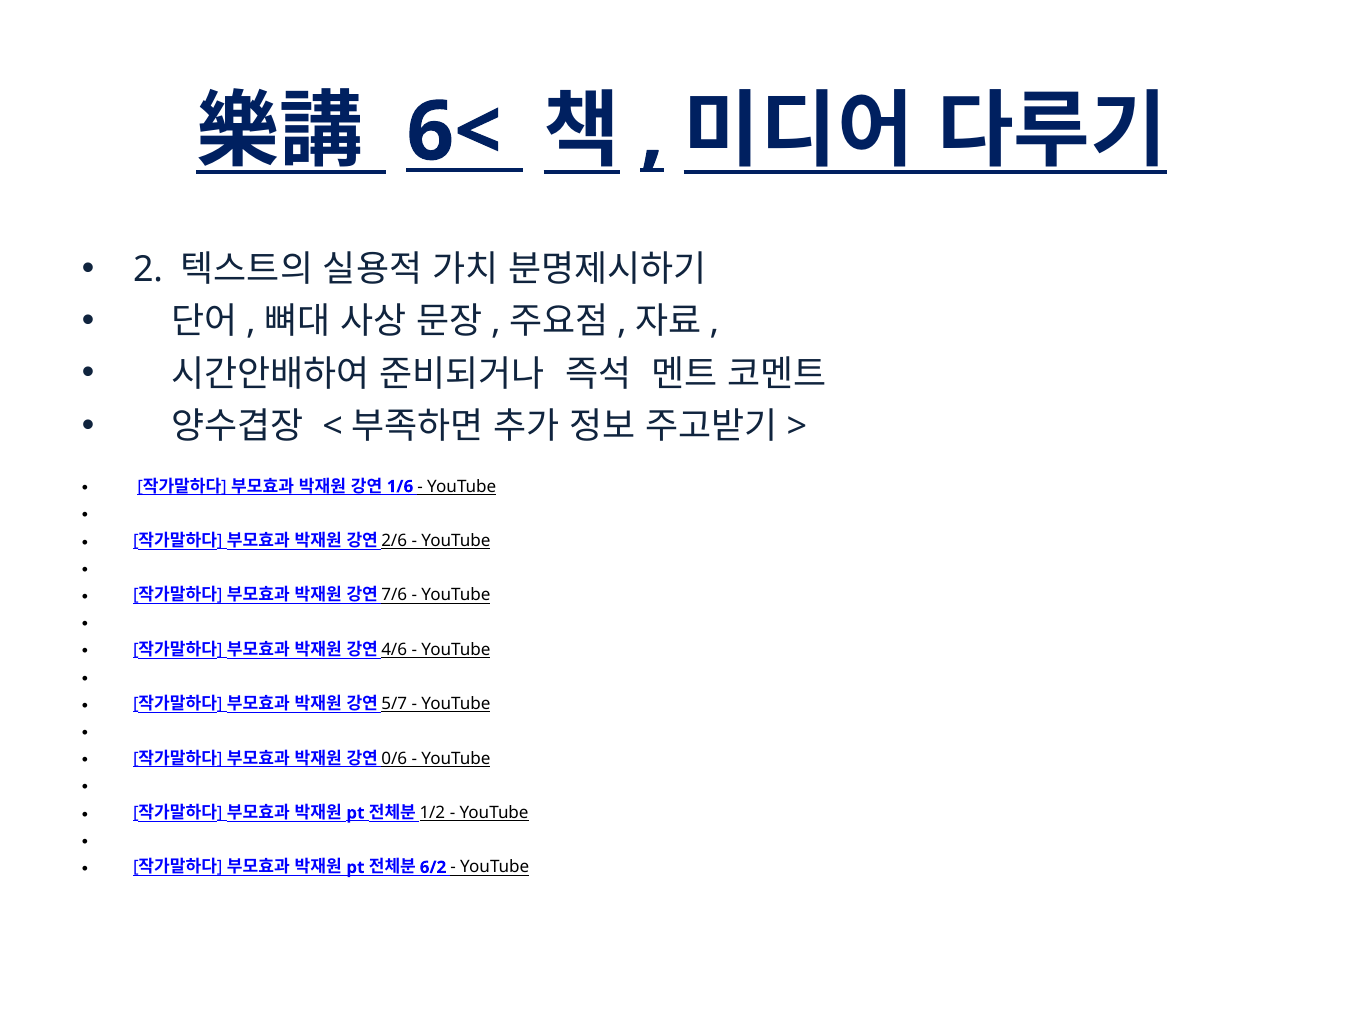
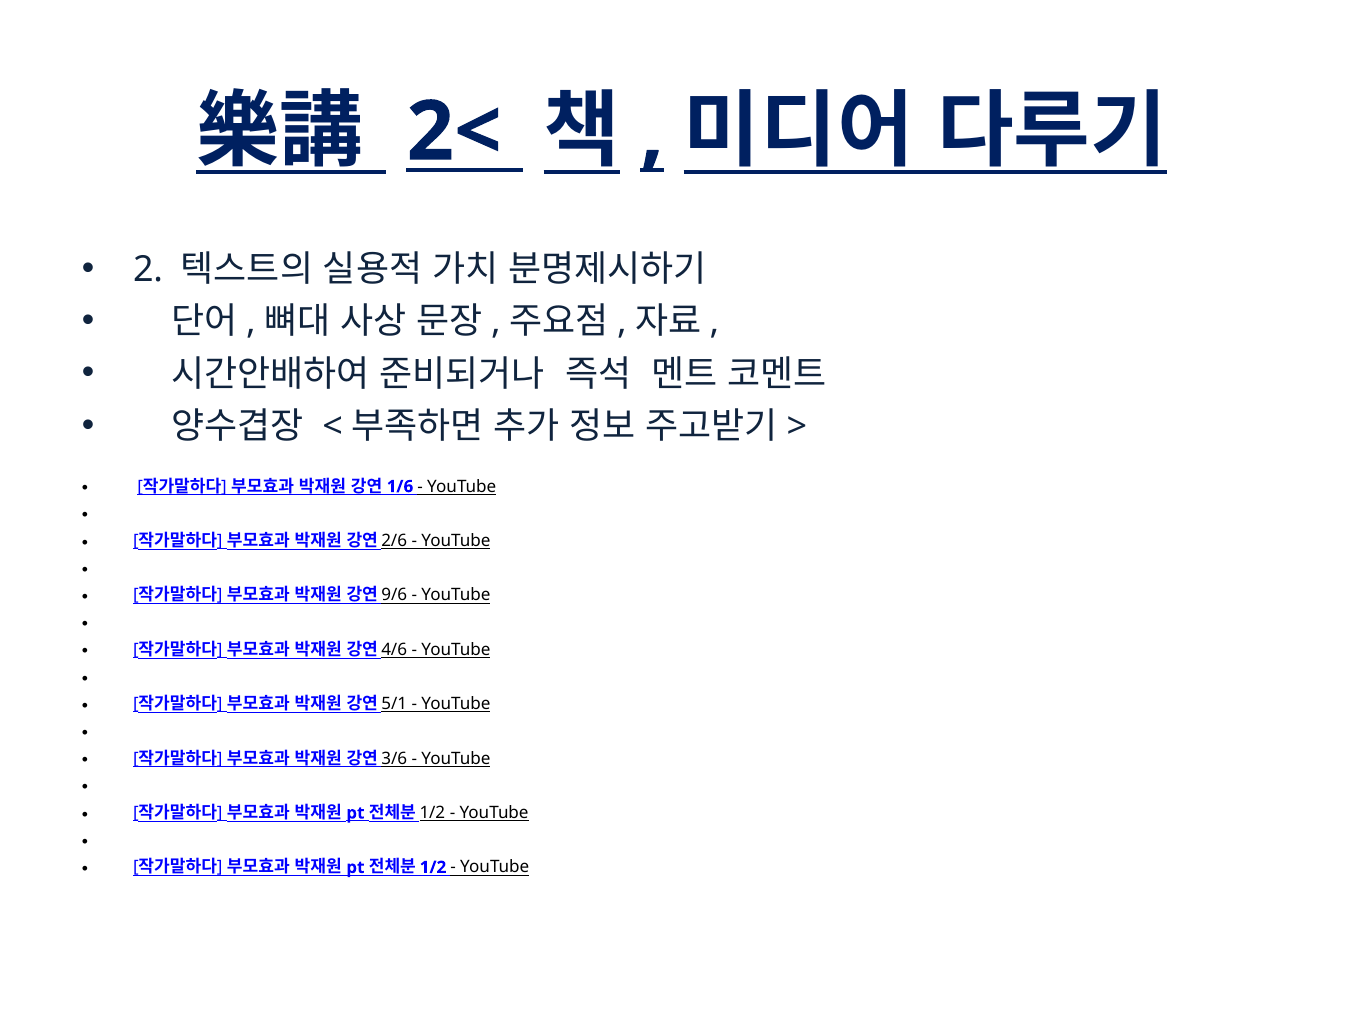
6<: 6< -> 2<
7/6: 7/6 -> 9/6
5/7: 5/7 -> 5/1
0/6: 0/6 -> 3/6
6/2 at (433, 867): 6/2 -> 1/2
